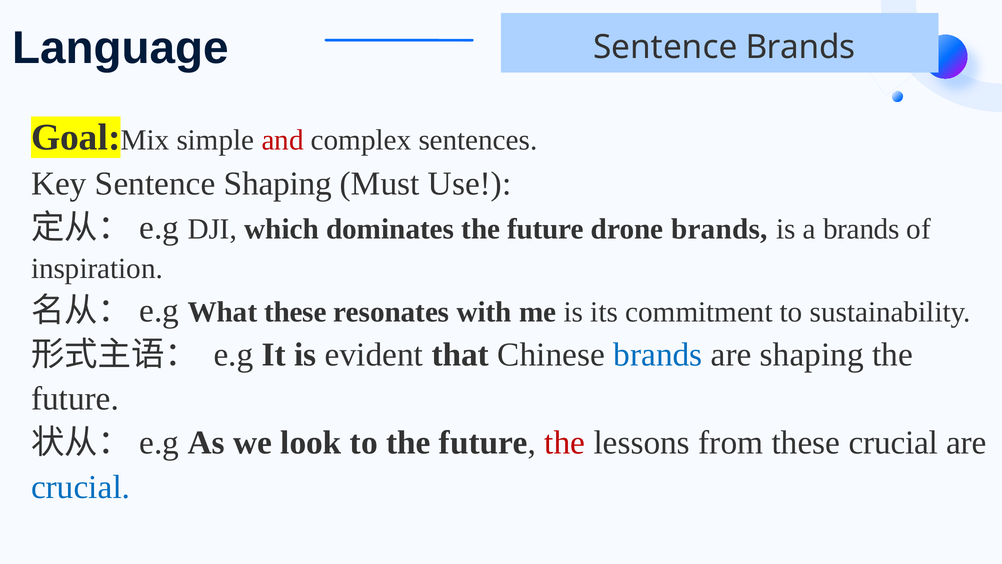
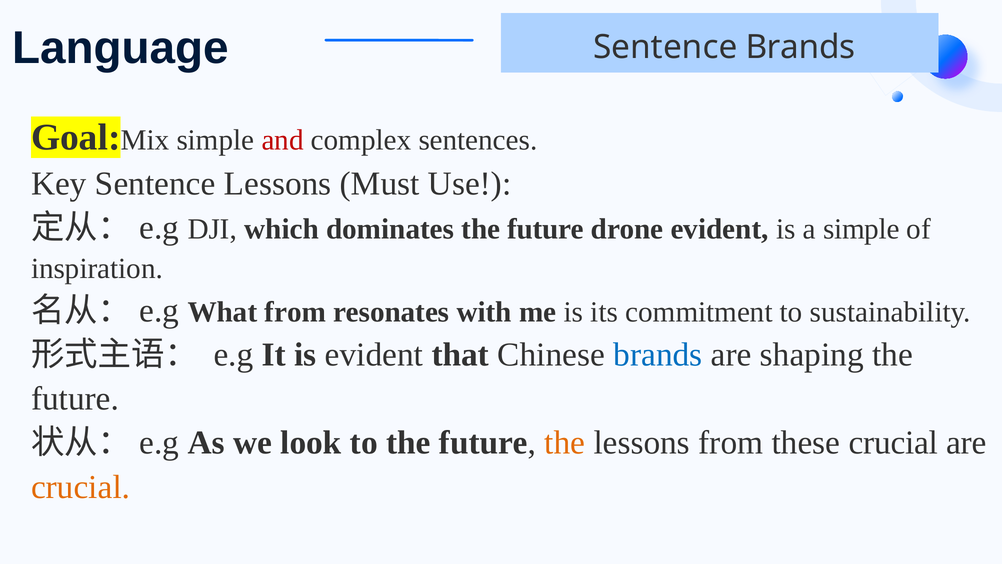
Sentence Shaping: Shaping -> Lessons
drone brands: brands -> evident
a brands: brands -> simple
What these: these -> from
the at (565, 443) colour: red -> orange
crucial at (81, 487) colour: blue -> orange
